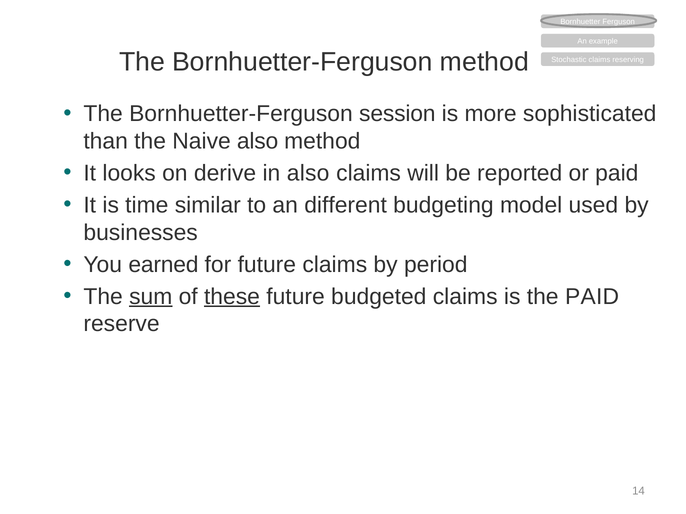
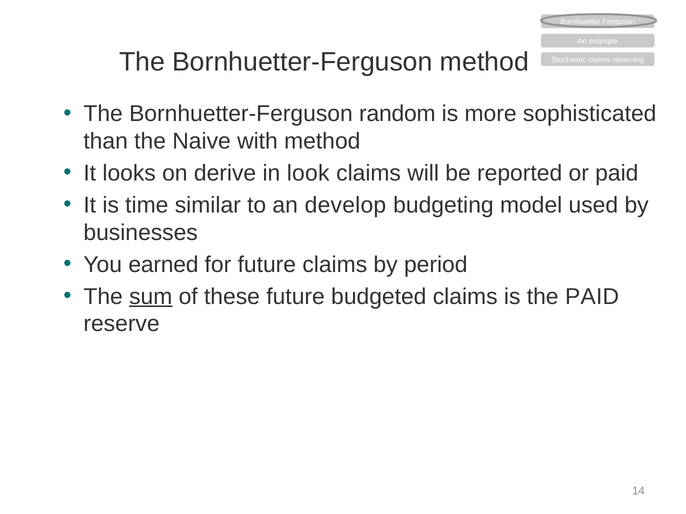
session: session -> random
Naive also: also -> with
in also: also -> look
different: different -> develop
these underline: present -> none
